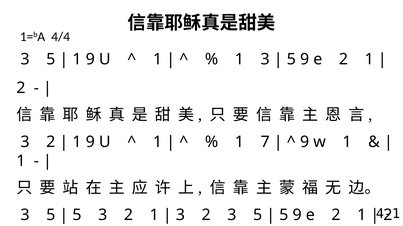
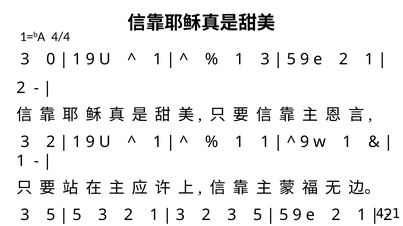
5 at (51, 59): 5 -> 0
1 7: 7 -> 1
